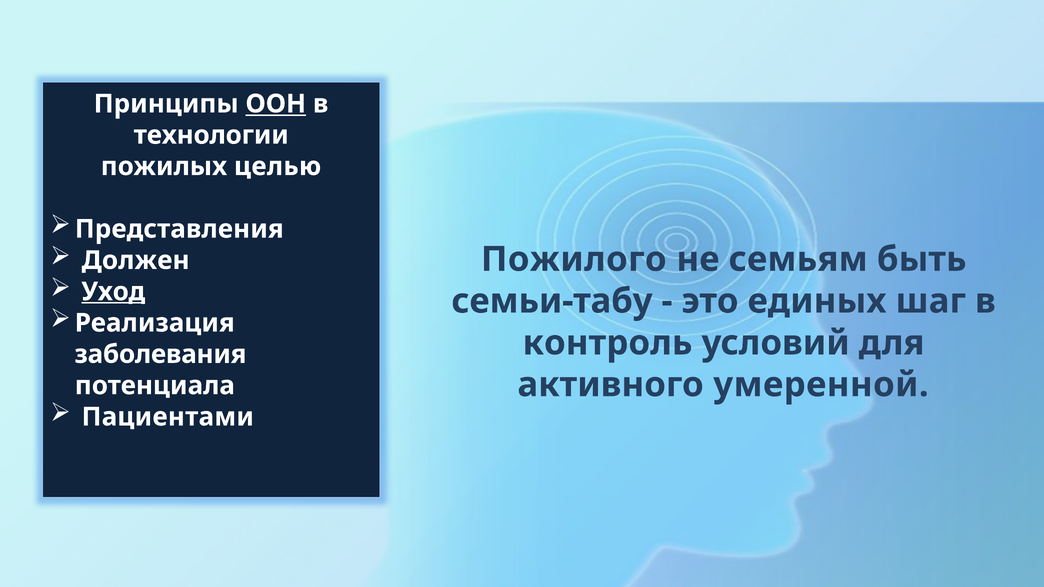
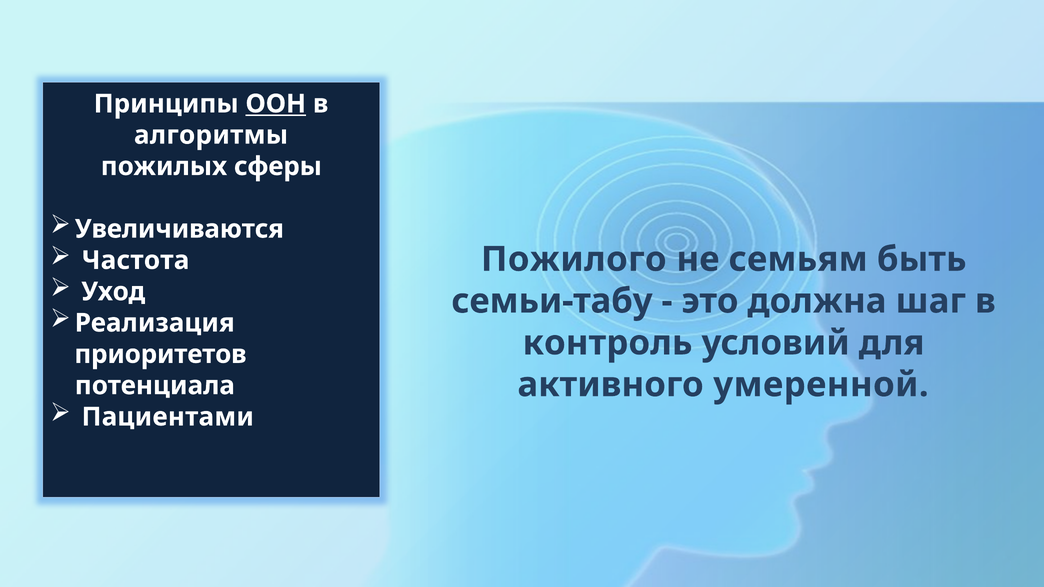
технологии: технологии -> алгоритмы
целью: целью -> сферы
Представления: Представления -> Увеличиваются
Должен: Должен -> Частота
Уход underline: present -> none
единых: единых -> должна
заболевания: заболевания -> приоритетов
